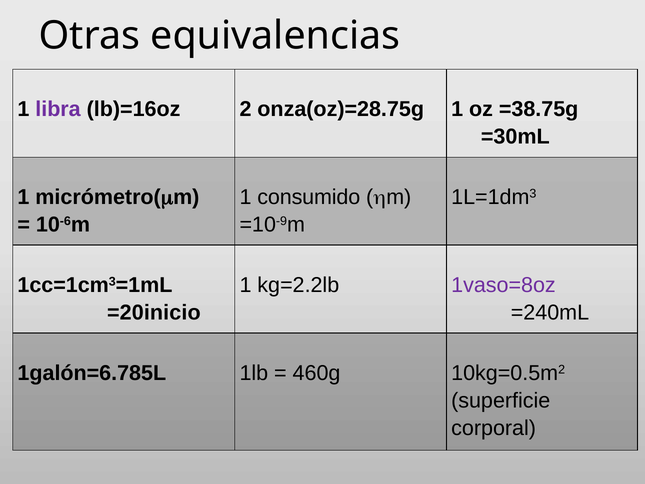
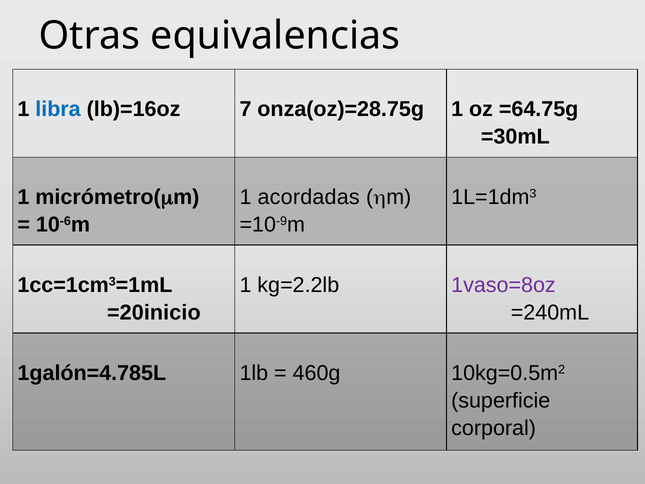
libra colour: purple -> blue
2: 2 -> 7
=38.75g: =38.75g -> =64.75g
consumido: consumido -> acordadas
1galón=6.785L: 1galón=6.785L -> 1galón=4.785L
